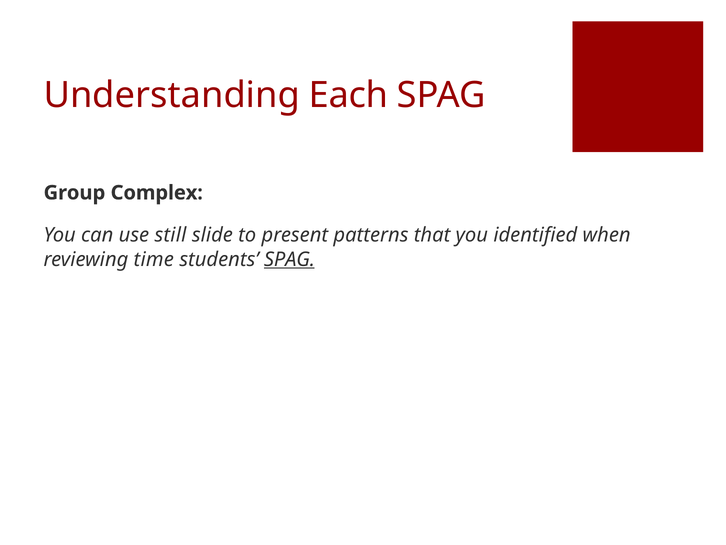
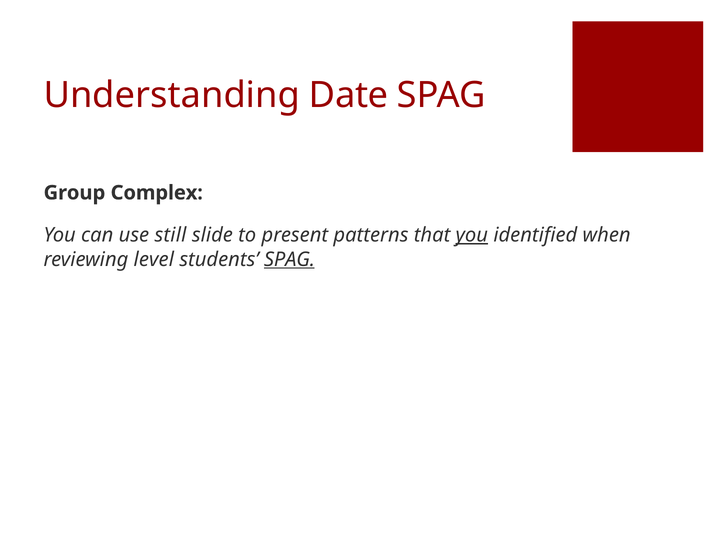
Each: Each -> Date
you at (472, 235) underline: none -> present
time: time -> level
